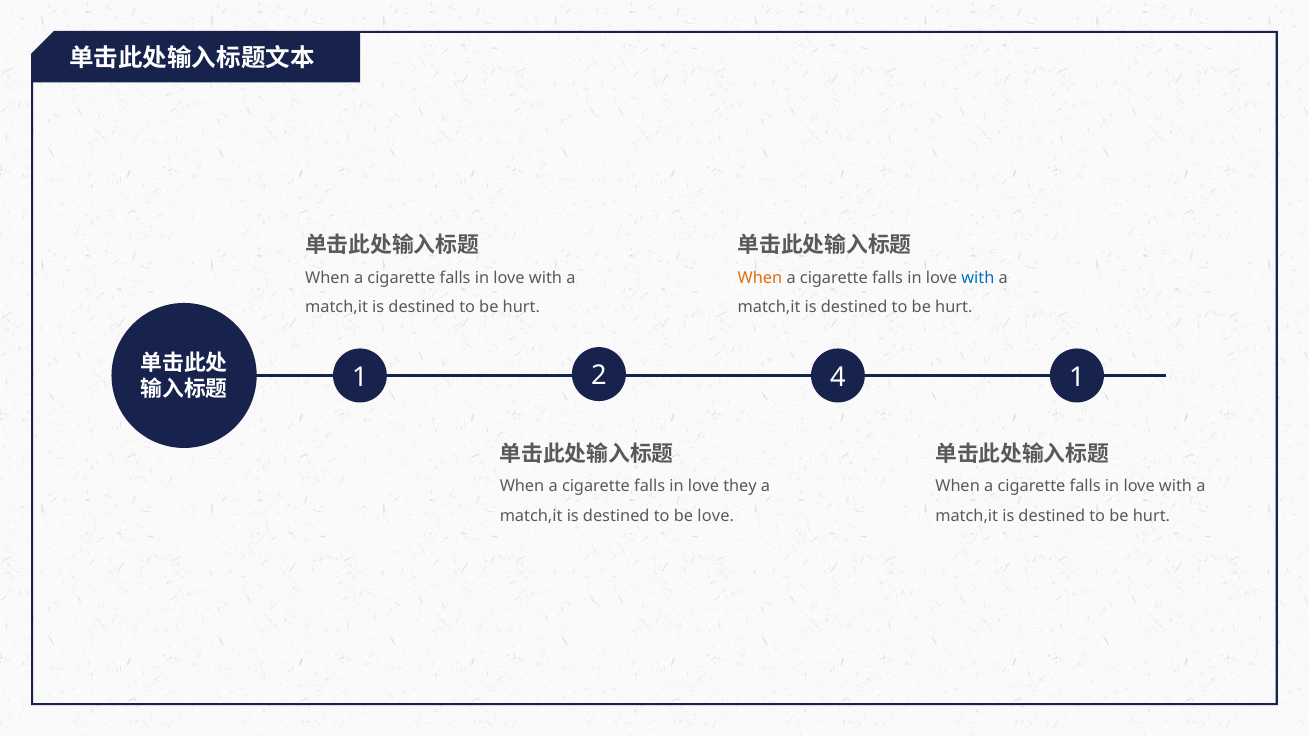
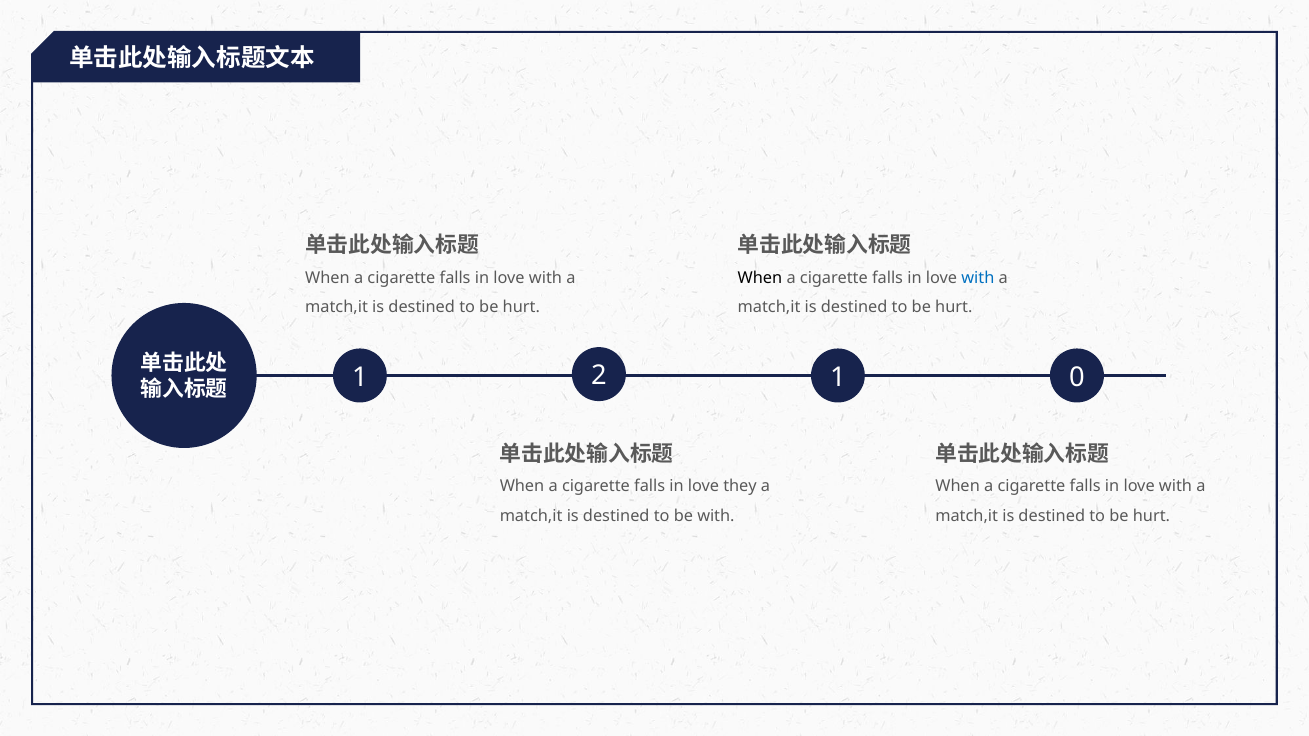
When at (760, 278) colour: orange -> black
2 1: 1 -> 0
1 4: 4 -> 1
be love: love -> with
